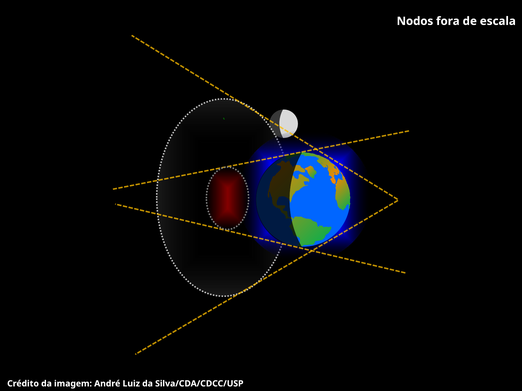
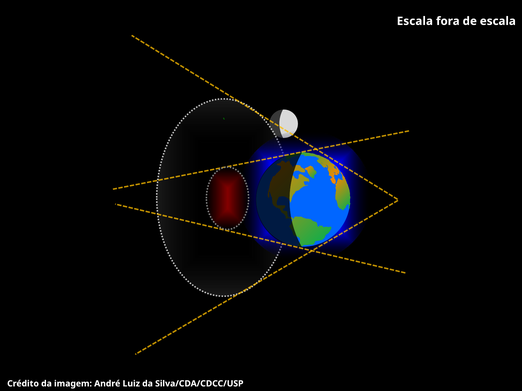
Nodos at (415, 21): Nodos -> Escala
